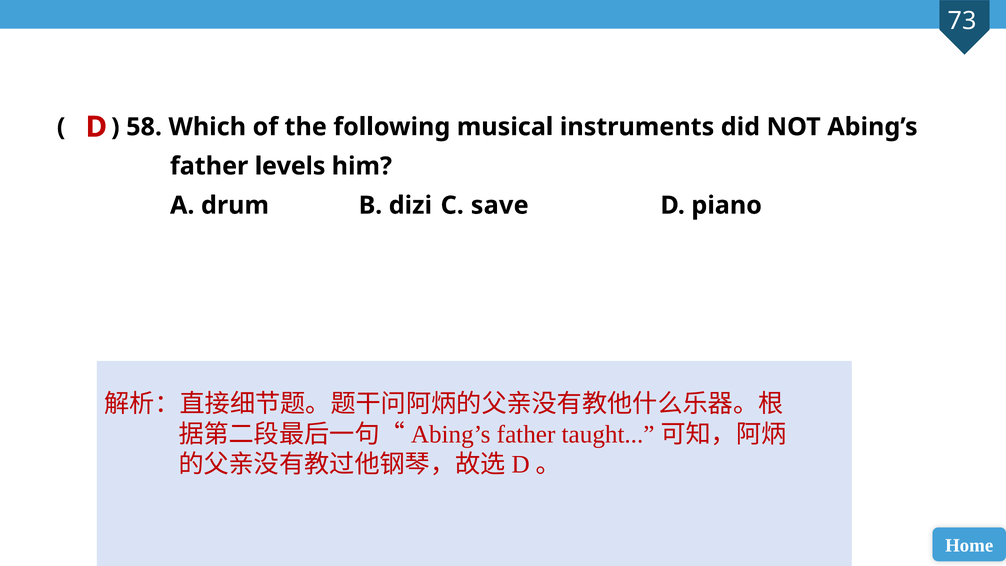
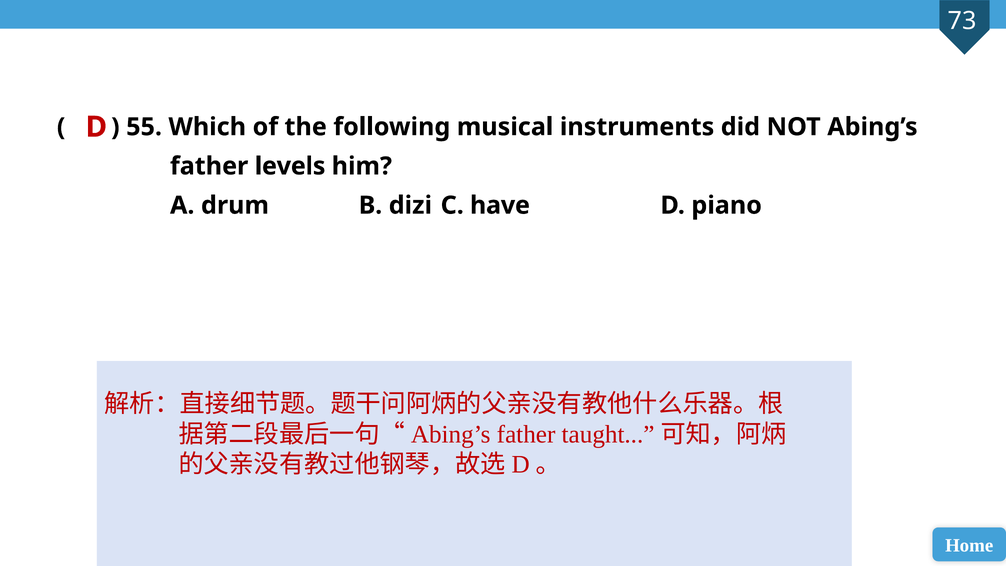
58: 58 -> 55
save: save -> have
